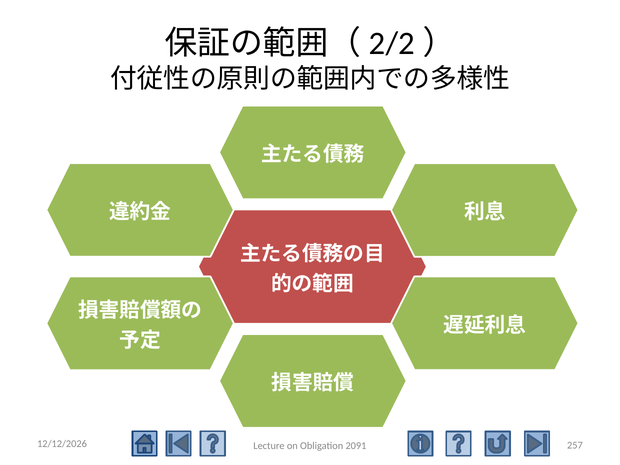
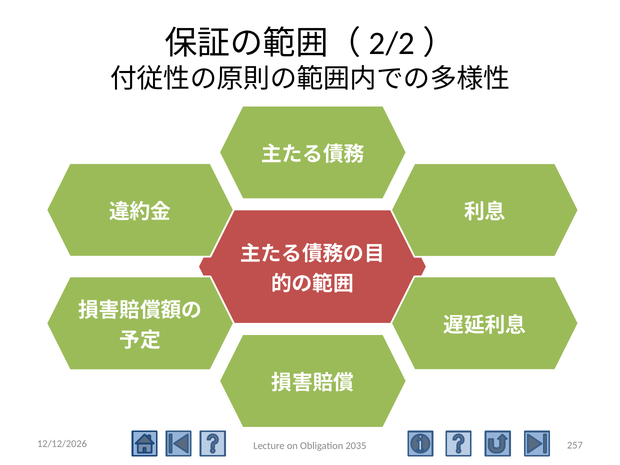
2091: 2091 -> 2035
